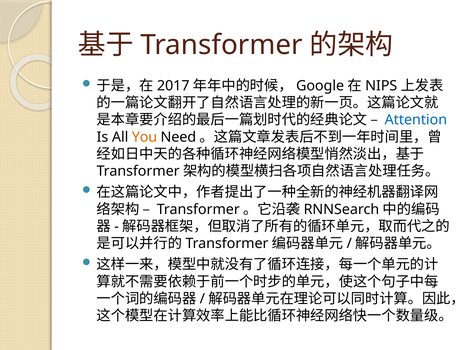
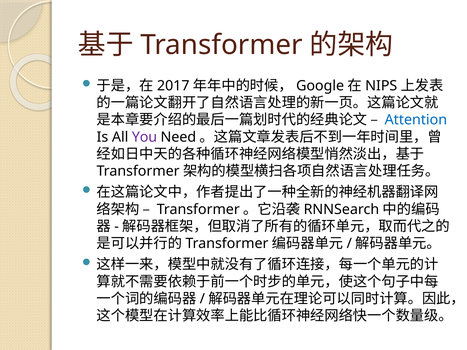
You colour: orange -> purple
